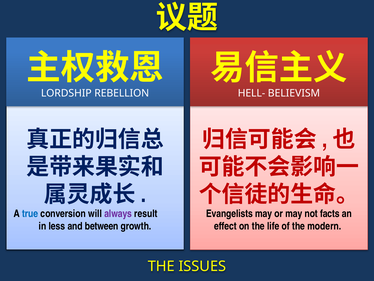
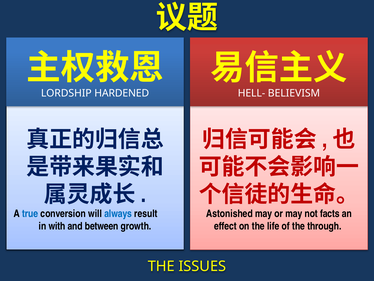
REBELLION: REBELLION -> HARDENED
always colour: purple -> blue
Evangelists: Evangelists -> Astonished
less: less -> with
modern: modern -> through
